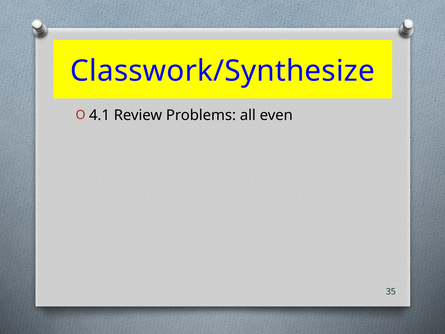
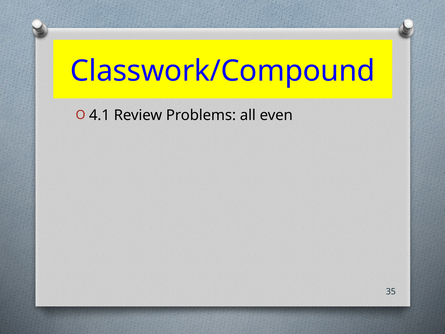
Classwork/Synthesize: Classwork/Synthesize -> Classwork/Compound
